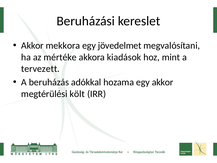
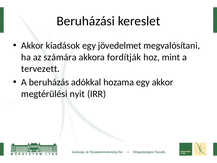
mekkora: mekkora -> kiadások
mértéke: mértéke -> számára
kiadások: kiadások -> fordítják
költ: költ -> nyit
